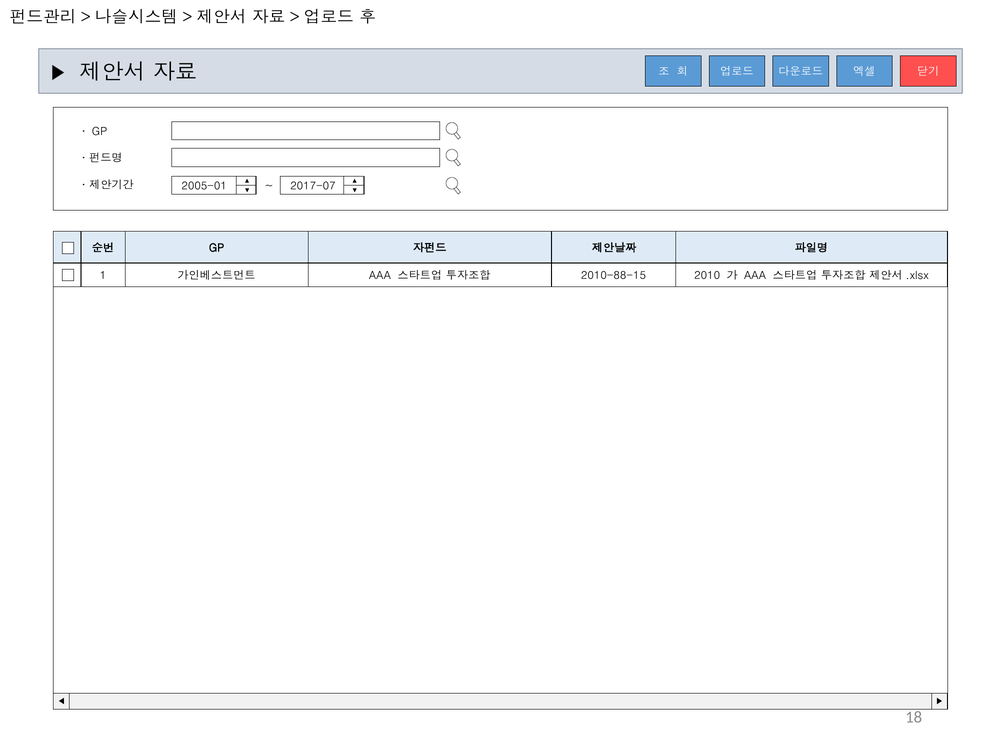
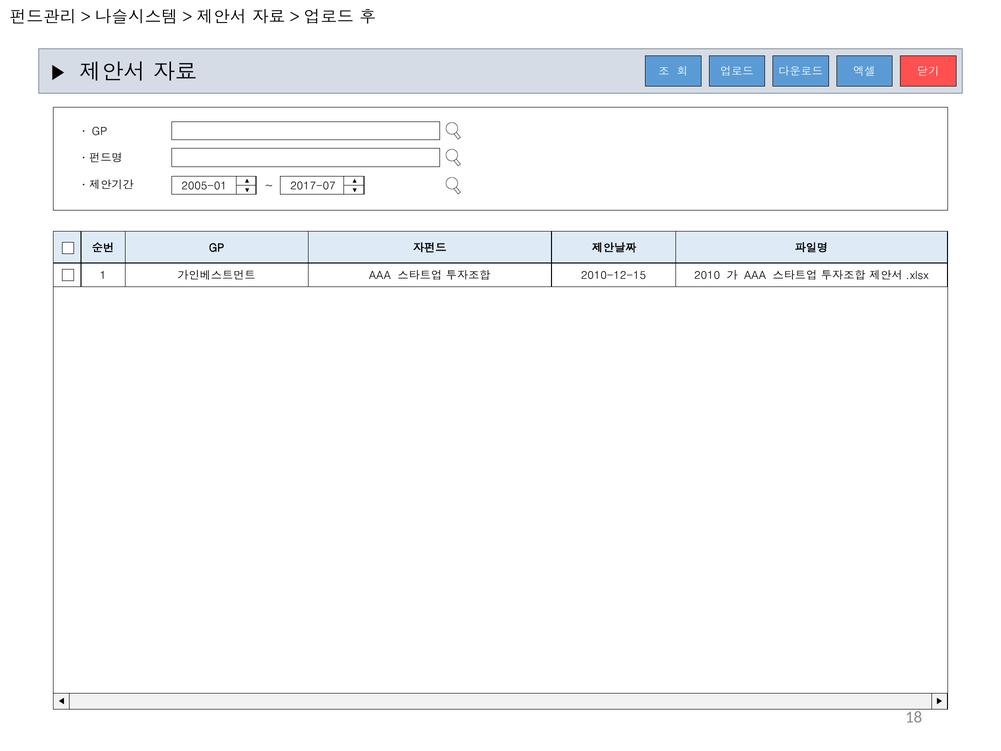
2010-88-15: 2010-88-15 -> 2010-12-15
